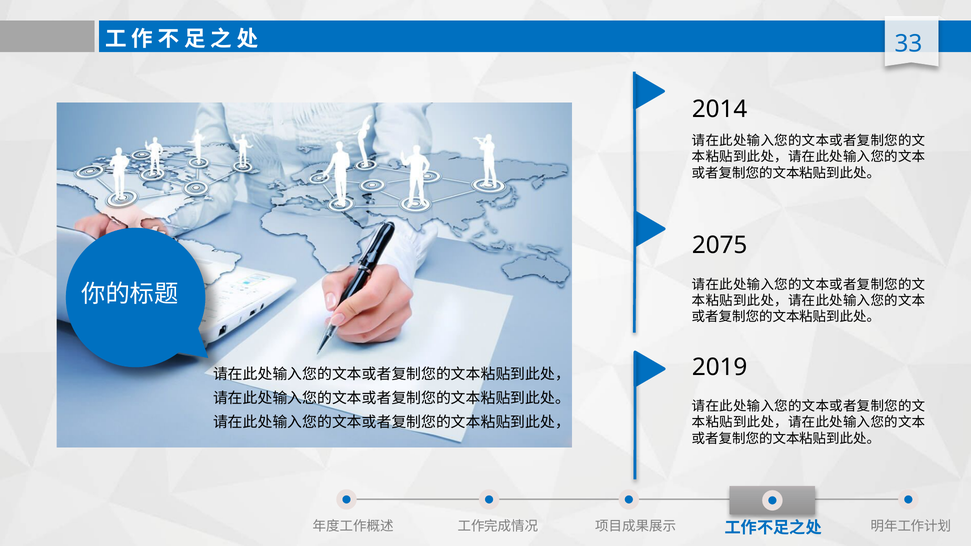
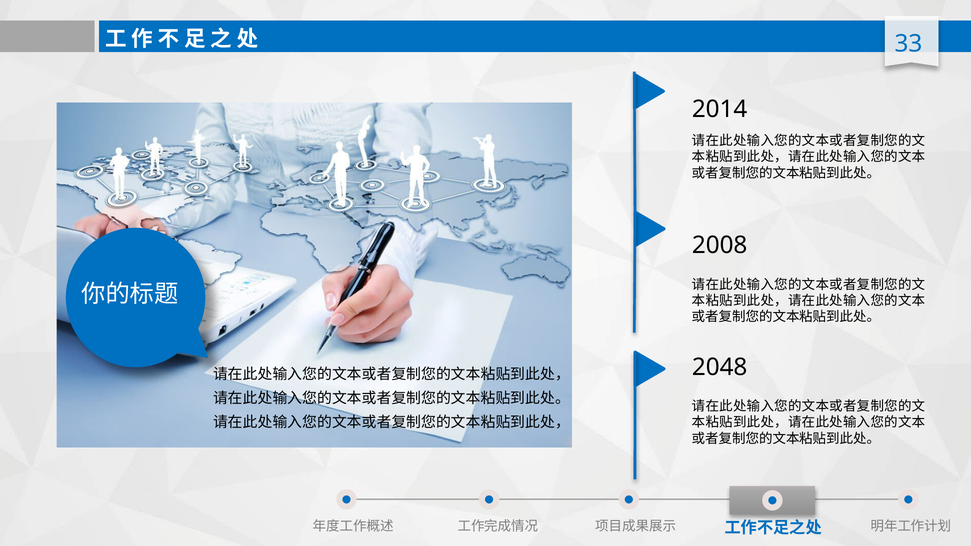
2075: 2075 -> 2008
2019: 2019 -> 2048
